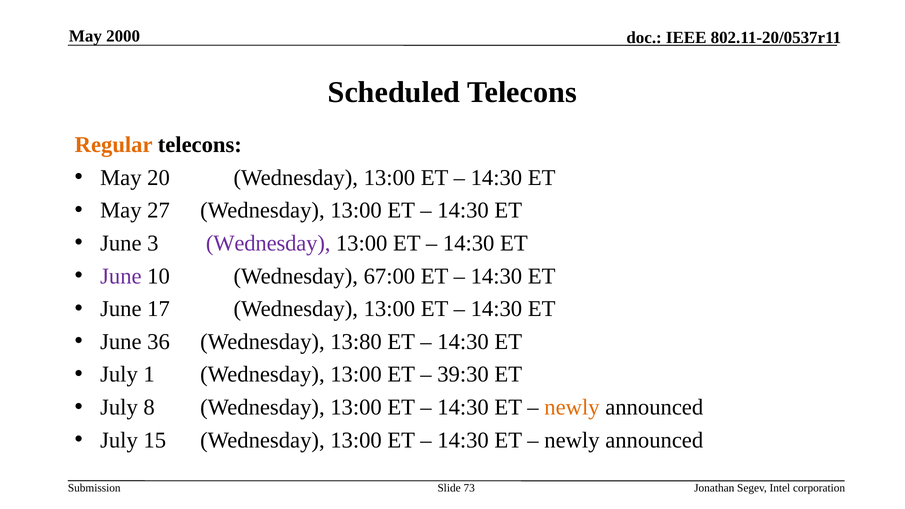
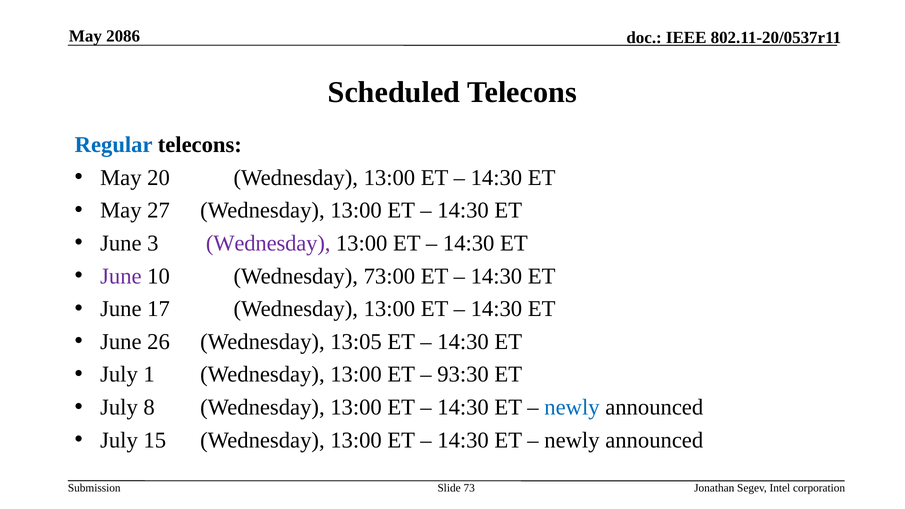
2000: 2000 -> 2086
Regular colour: orange -> blue
67:00: 67:00 -> 73:00
36: 36 -> 26
13:80: 13:80 -> 13:05
39:30: 39:30 -> 93:30
newly at (572, 407) colour: orange -> blue
